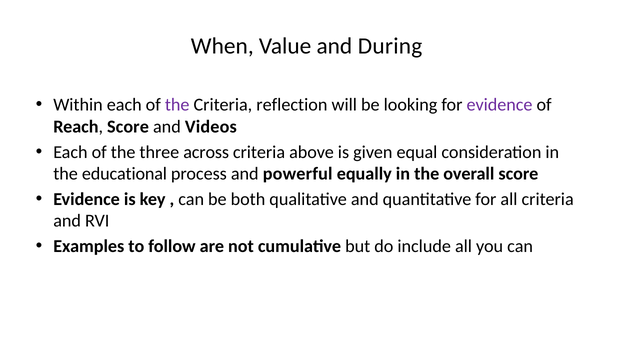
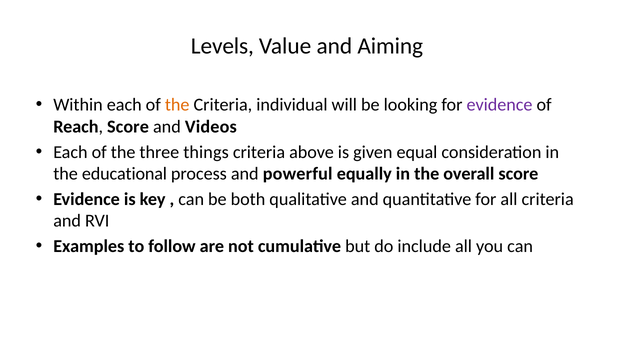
When: When -> Levels
During: During -> Aiming
the at (177, 105) colour: purple -> orange
reflection: reflection -> individual
across: across -> things
